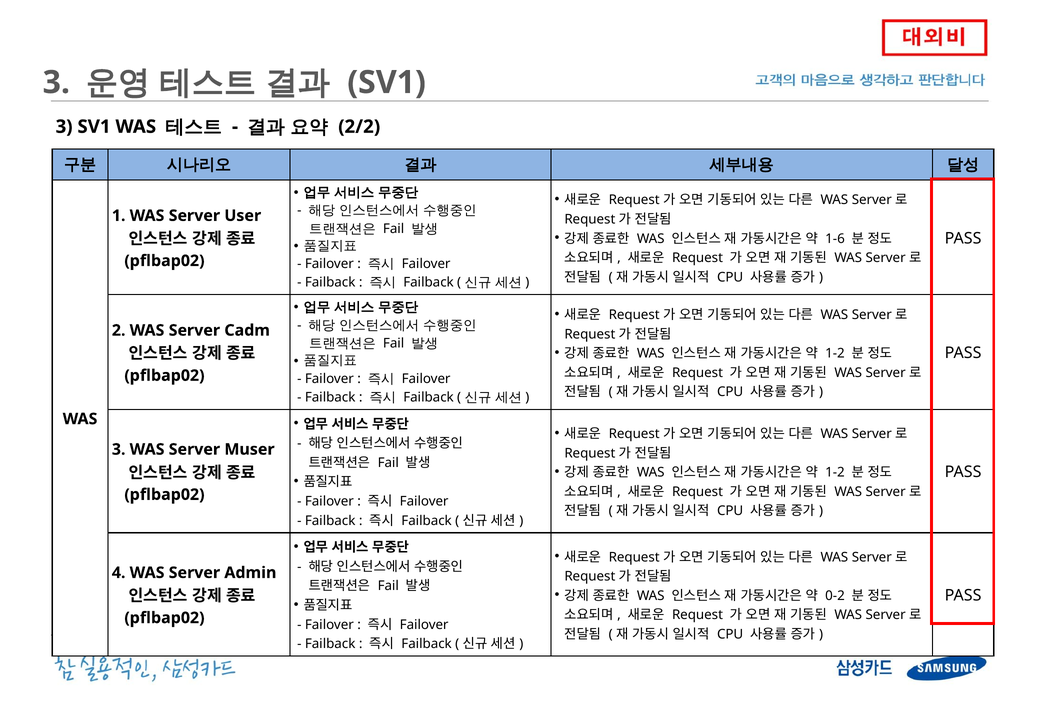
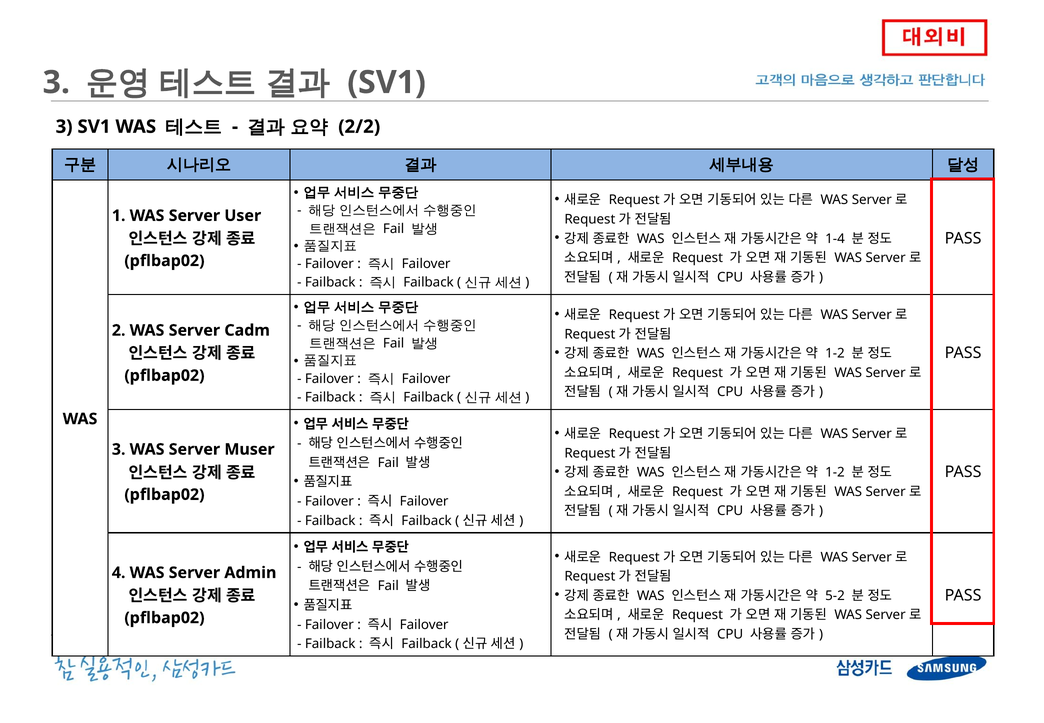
1-6: 1-6 -> 1-4
0-2: 0-2 -> 5-2
